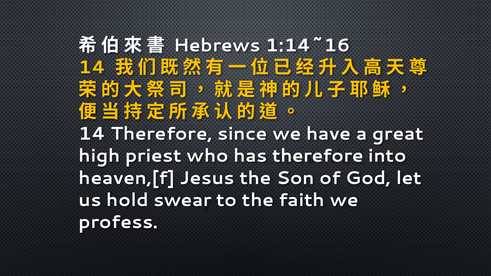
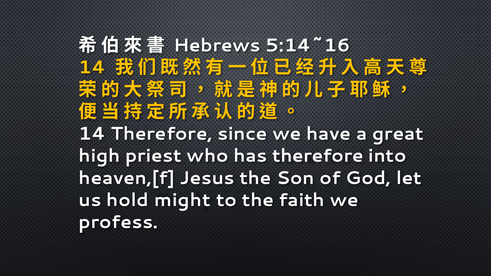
1:14~16: 1:14~16 -> 5:14~16
swear: swear -> might
